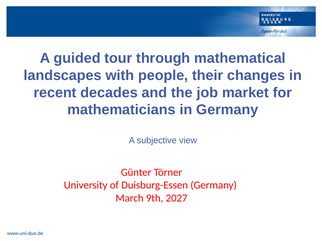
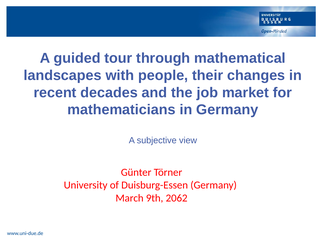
2027: 2027 -> 2062
